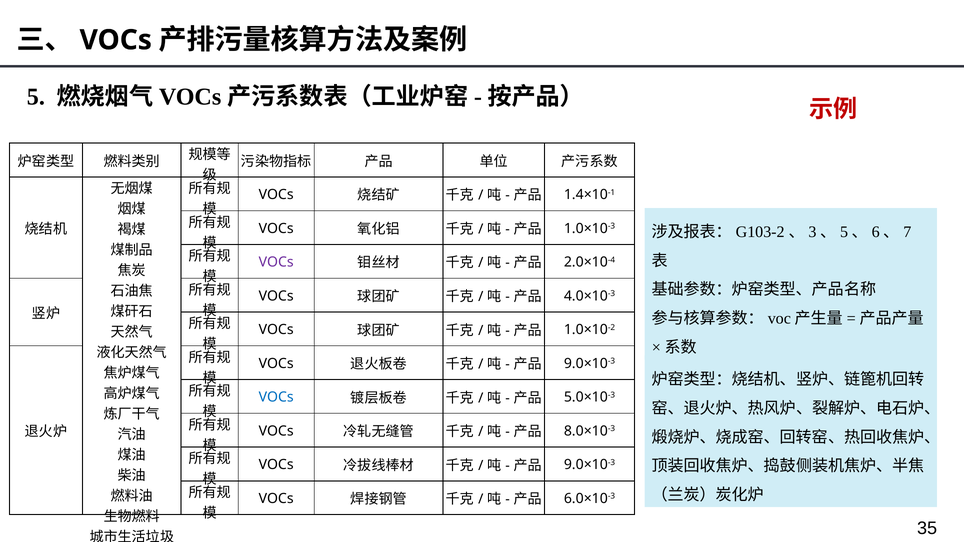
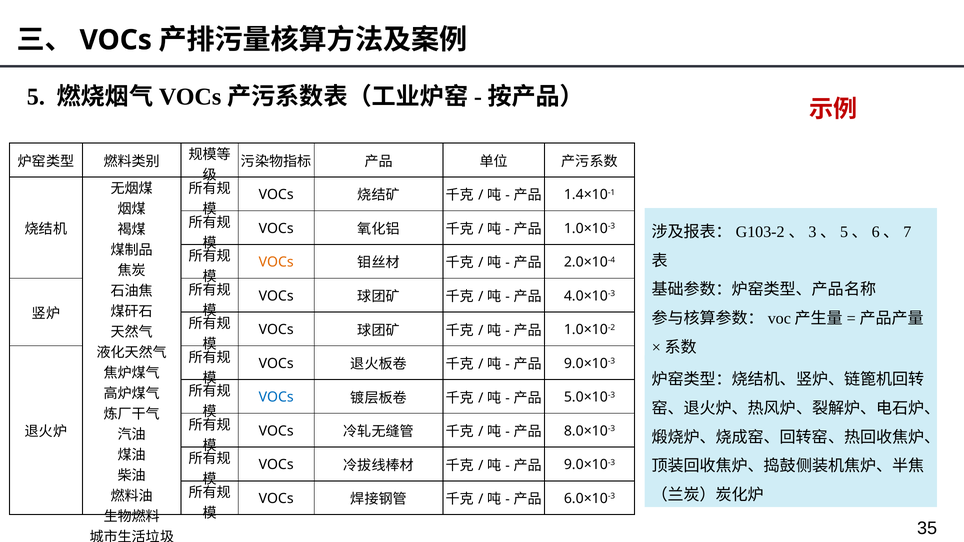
VOCs at (276, 262) colour: purple -> orange
